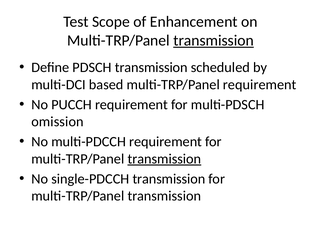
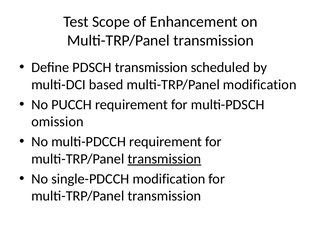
transmission at (214, 40) underline: present -> none
multi-TRP/Panel requirement: requirement -> modification
single-PDCCH transmission: transmission -> modification
